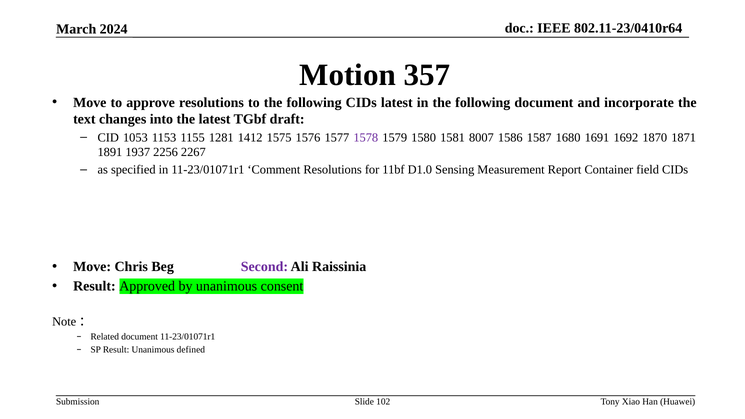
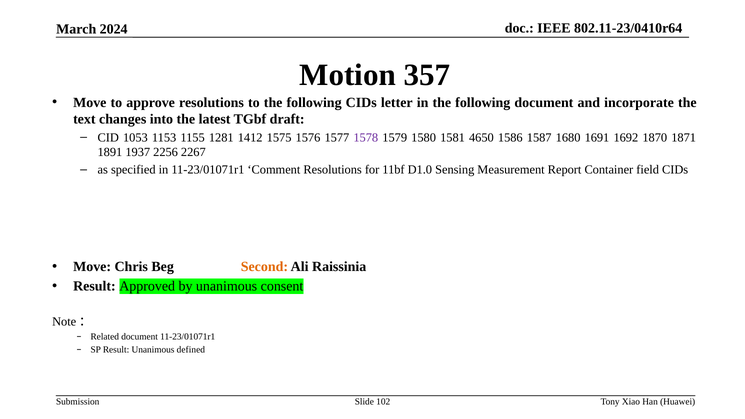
CIDs latest: latest -> letter
8007: 8007 -> 4650
Second colour: purple -> orange
